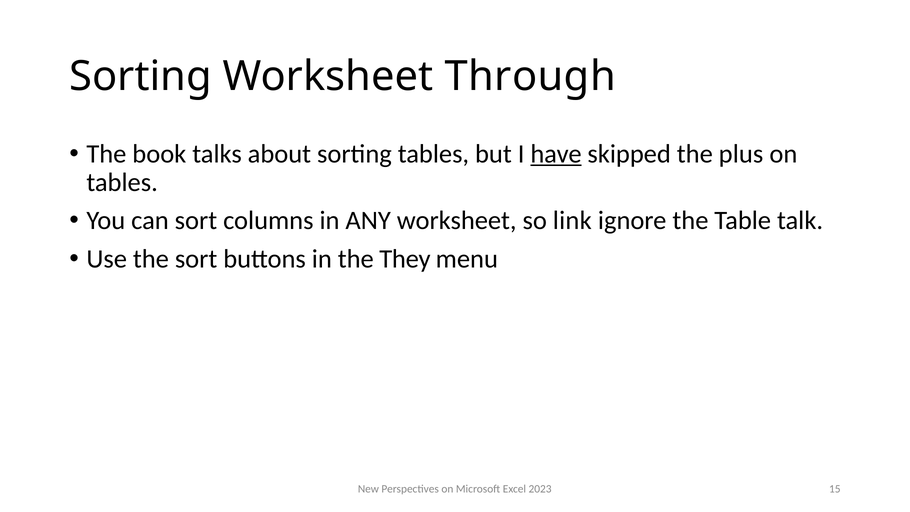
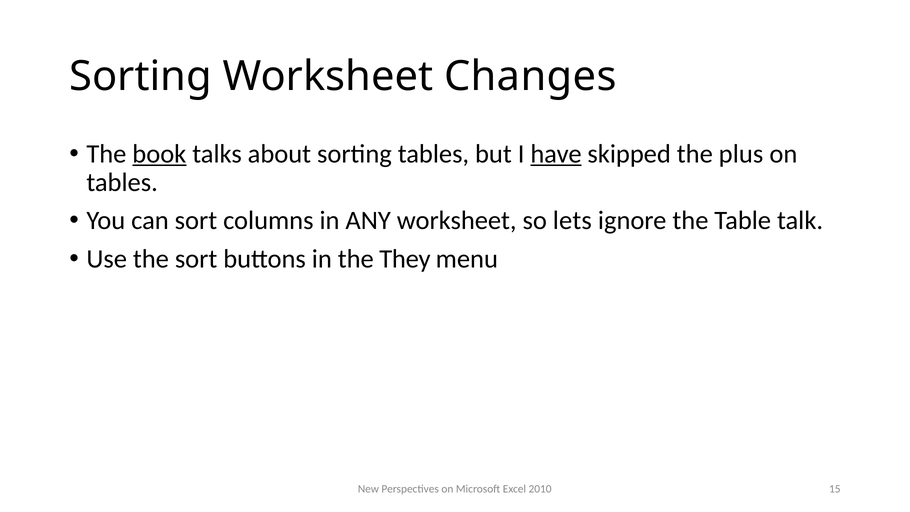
Through: Through -> Changes
book underline: none -> present
link: link -> lets
2023: 2023 -> 2010
